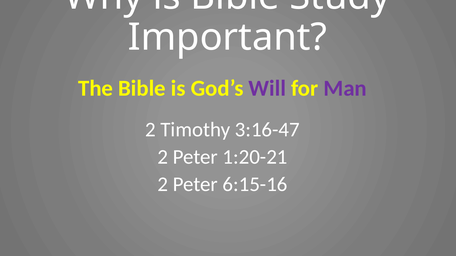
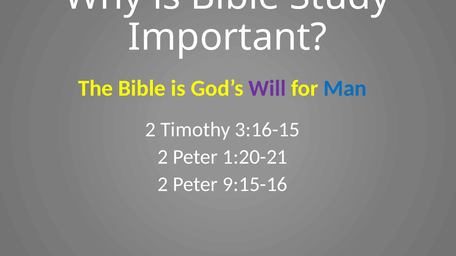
Man colour: purple -> blue
3:16-47: 3:16-47 -> 3:16-15
6:15-16: 6:15-16 -> 9:15-16
